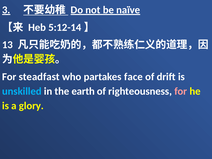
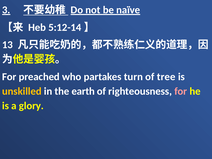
steadfast: steadfast -> preached
face: face -> turn
drift: drift -> tree
unskilled colour: light blue -> yellow
